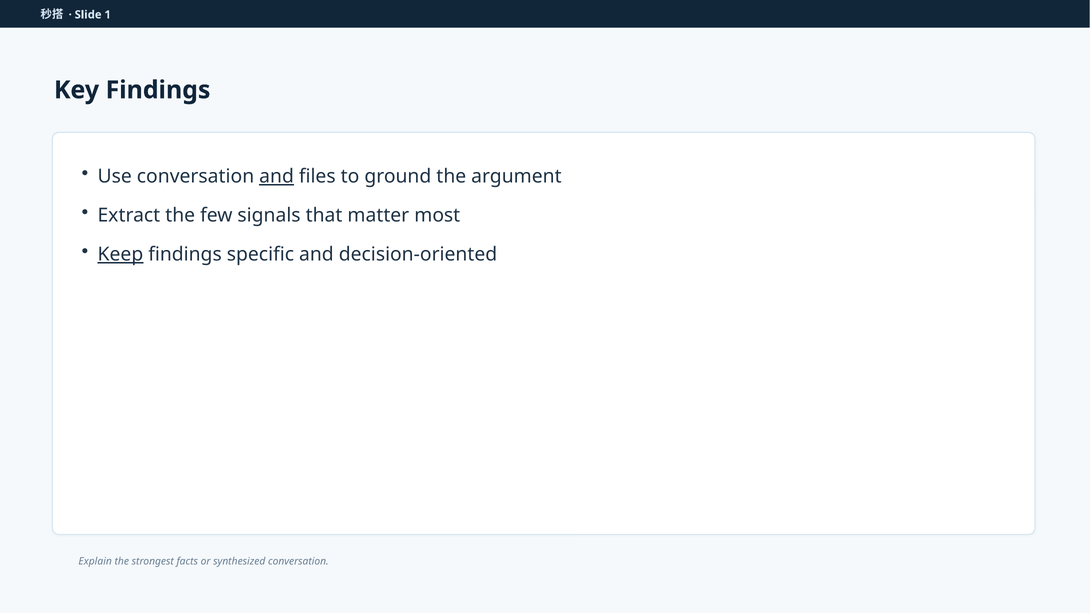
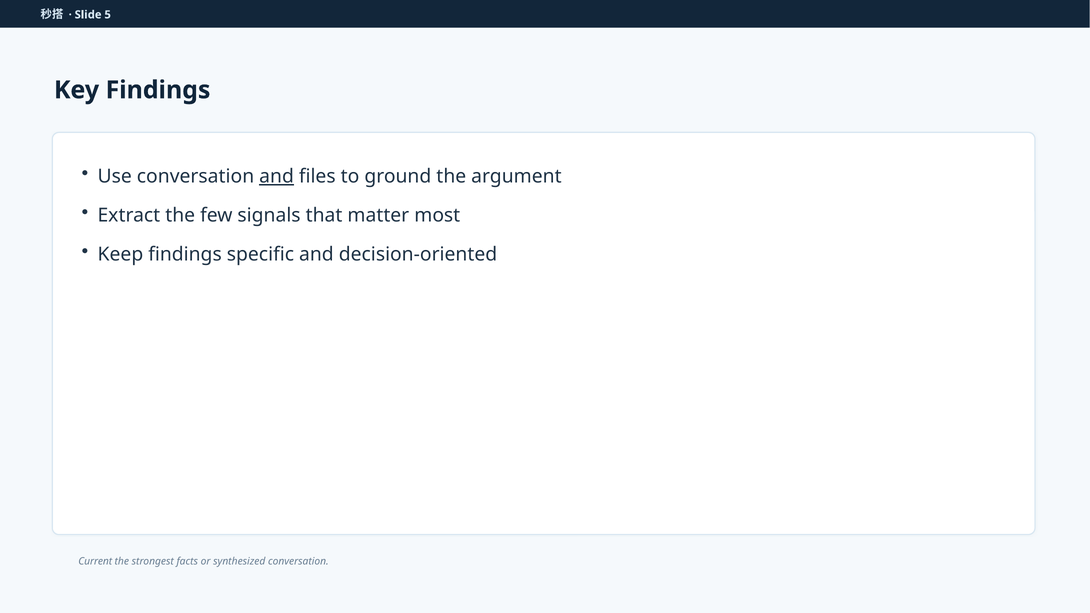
1: 1 -> 5
Keep underline: present -> none
Explain: Explain -> Current
